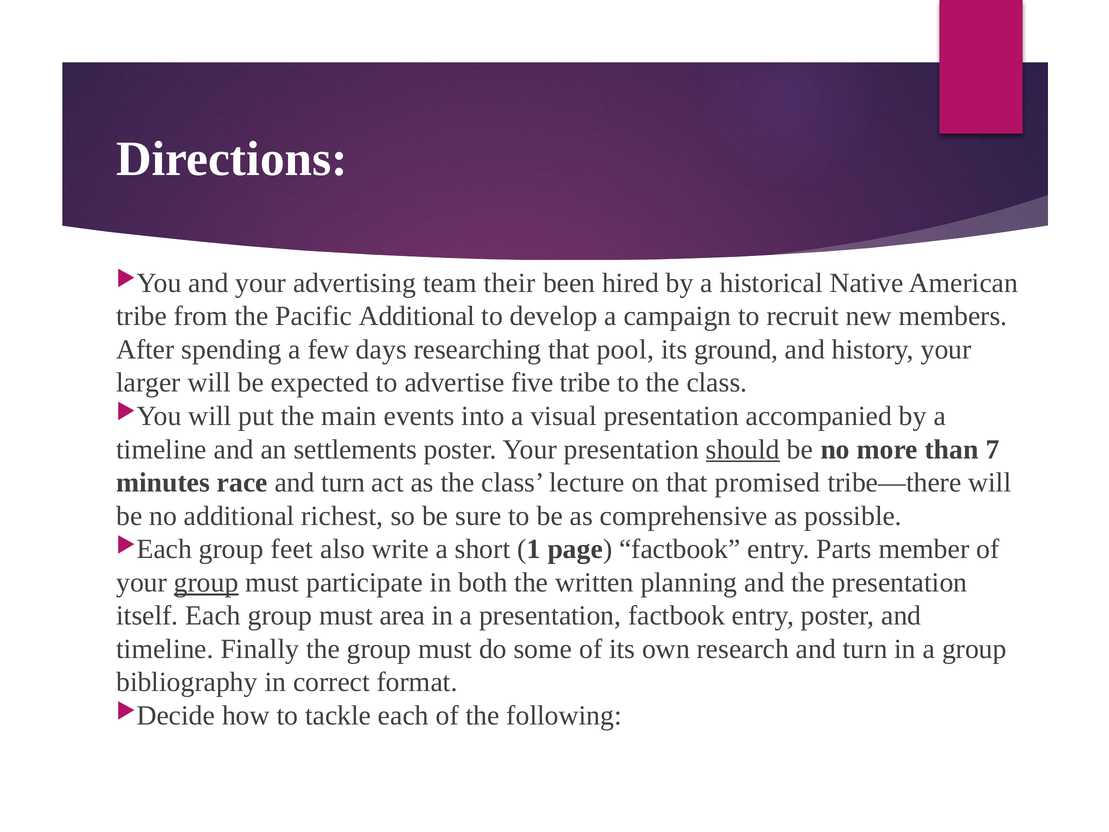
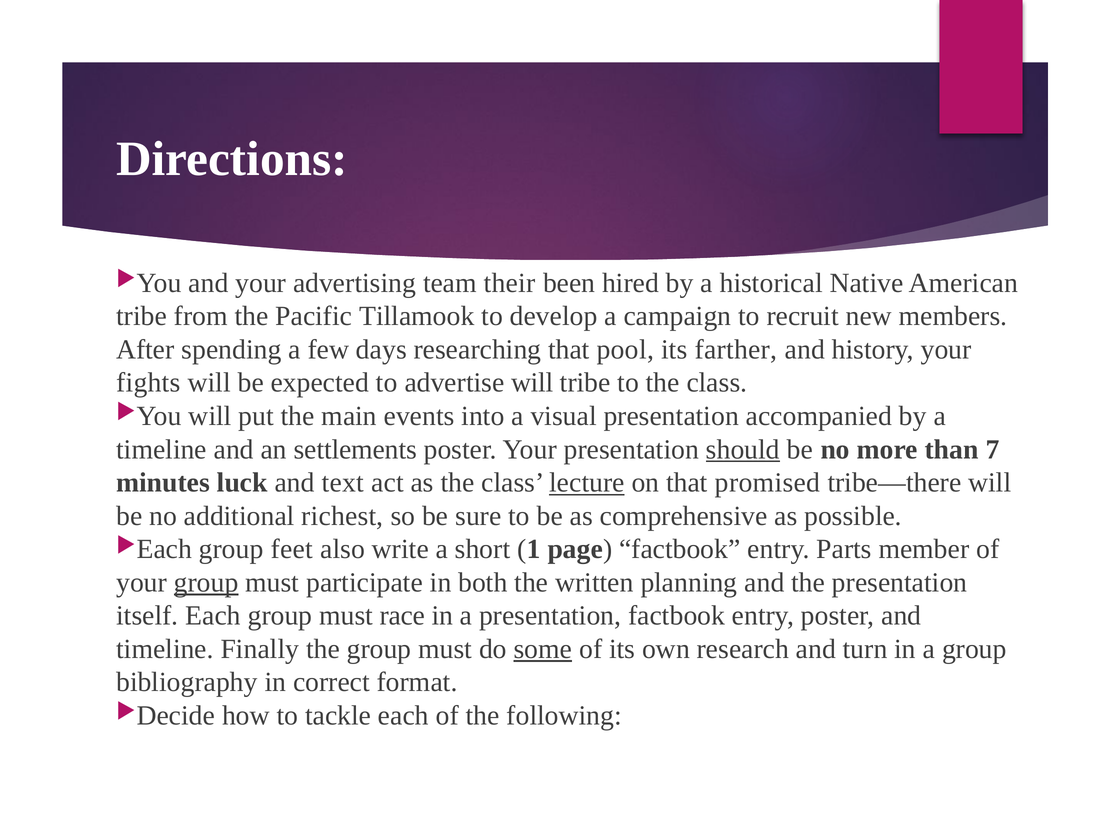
Pacific Additional: Additional -> Tillamook
ground: ground -> farther
larger: larger -> fights
advertise five: five -> will
race: race -> luck
turn at (343, 483): turn -> text
lecture underline: none -> present
area: area -> race
some underline: none -> present
